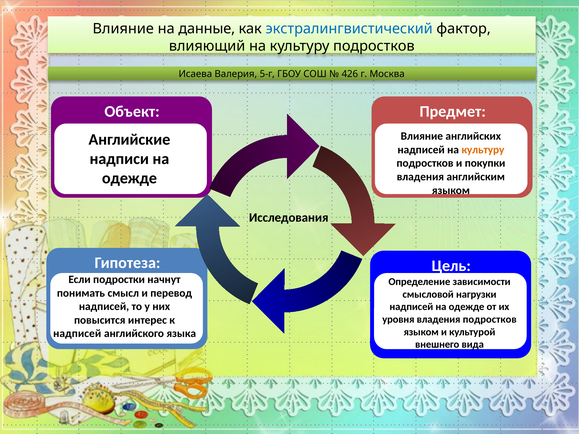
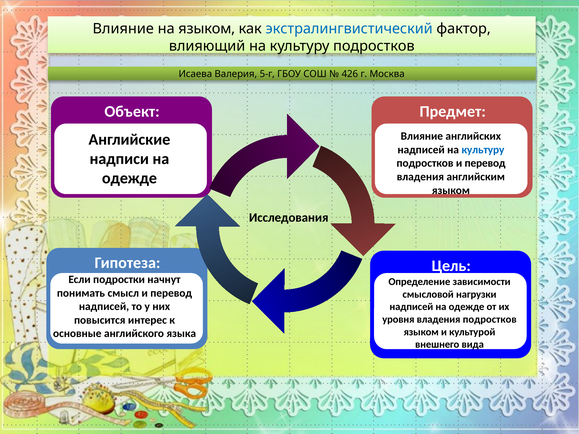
на данные: данные -> языком
культуру at (483, 150) colour: orange -> blue
покупки at (485, 163): покупки -> перевод
надписей at (77, 334): надписей -> основные
